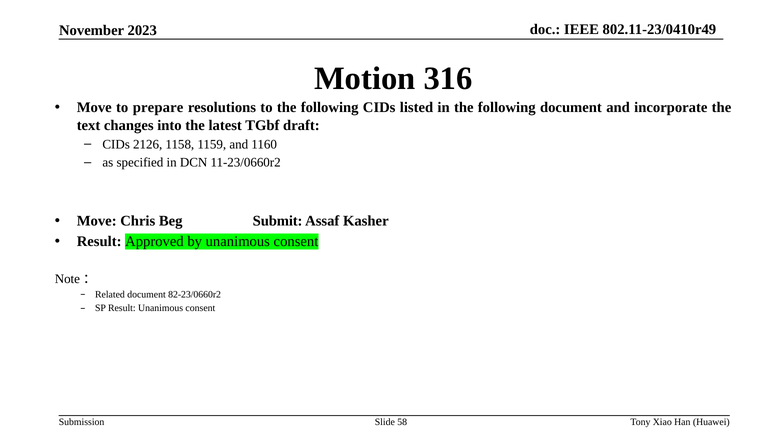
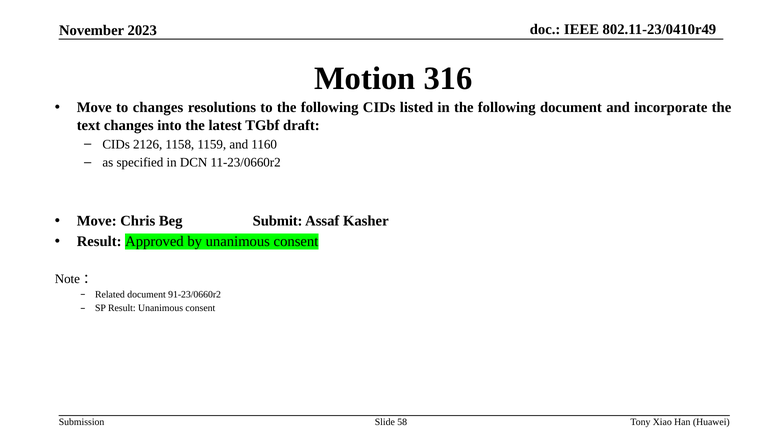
to prepare: prepare -> changes
82-23/0660r2: 82-23/0660r2 -> 91-23/0660r2
